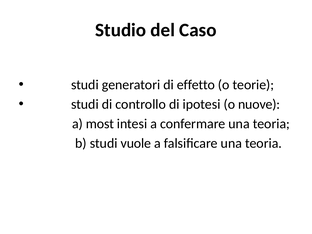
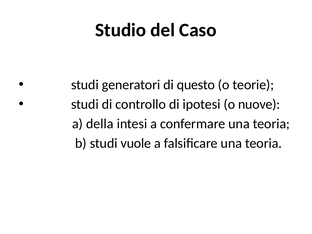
effetto: effetto -> questo
most: most -> della
